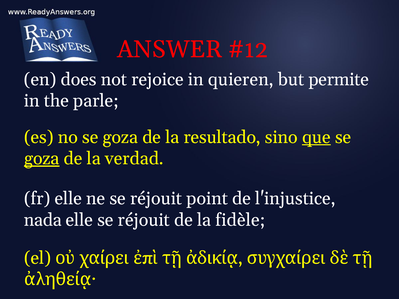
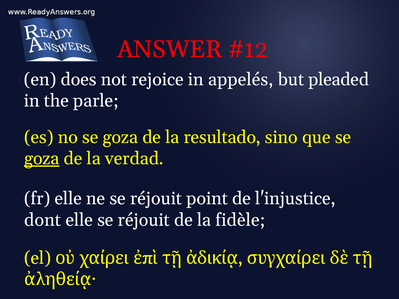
quieren: quieren -> appelés
permite: permite -> pleaded
que underline: present -> none
nada: nada -> dont
